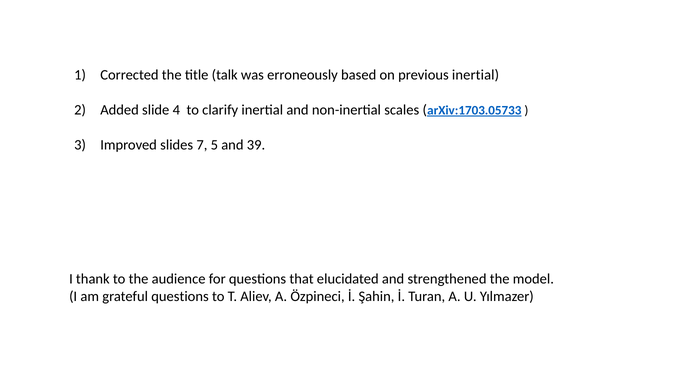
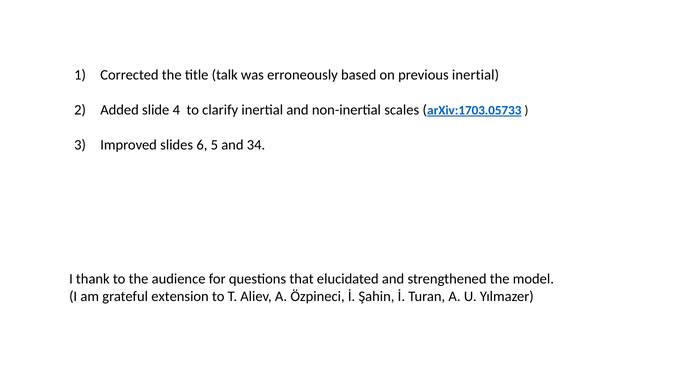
7: 7 -> 6
39: 39 -> 34
grateful questions: questions -> extension
